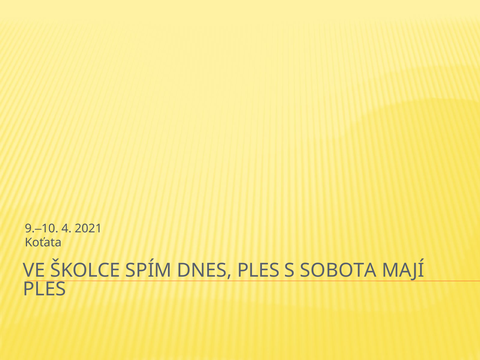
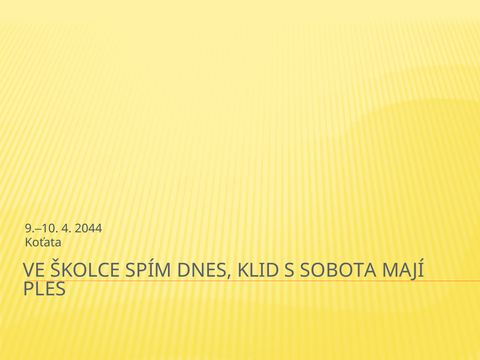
2021: 2021 -> 2044
DNES PLES: PLES -> KLID
